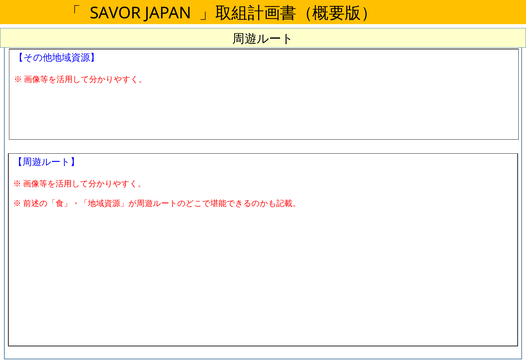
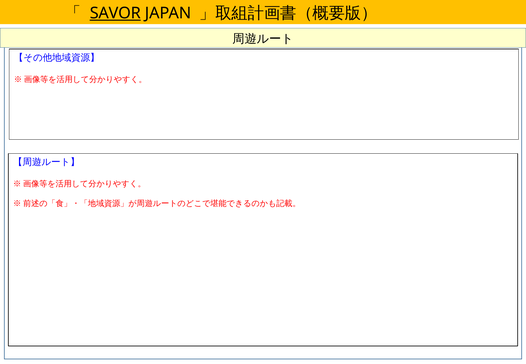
SAVOR underline: none -> present
